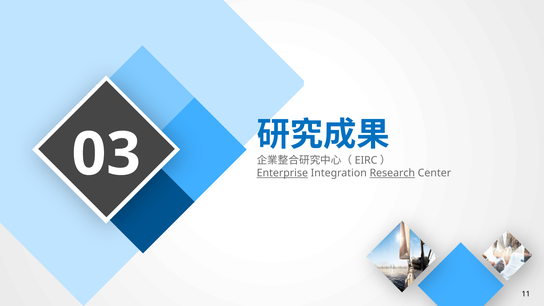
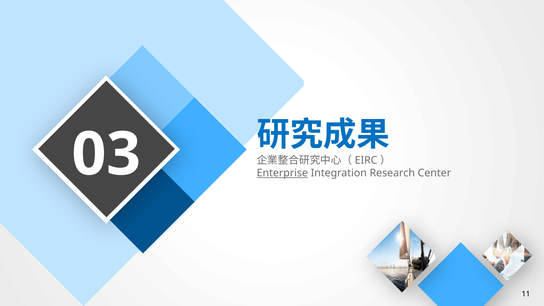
Research underline: present -> none
